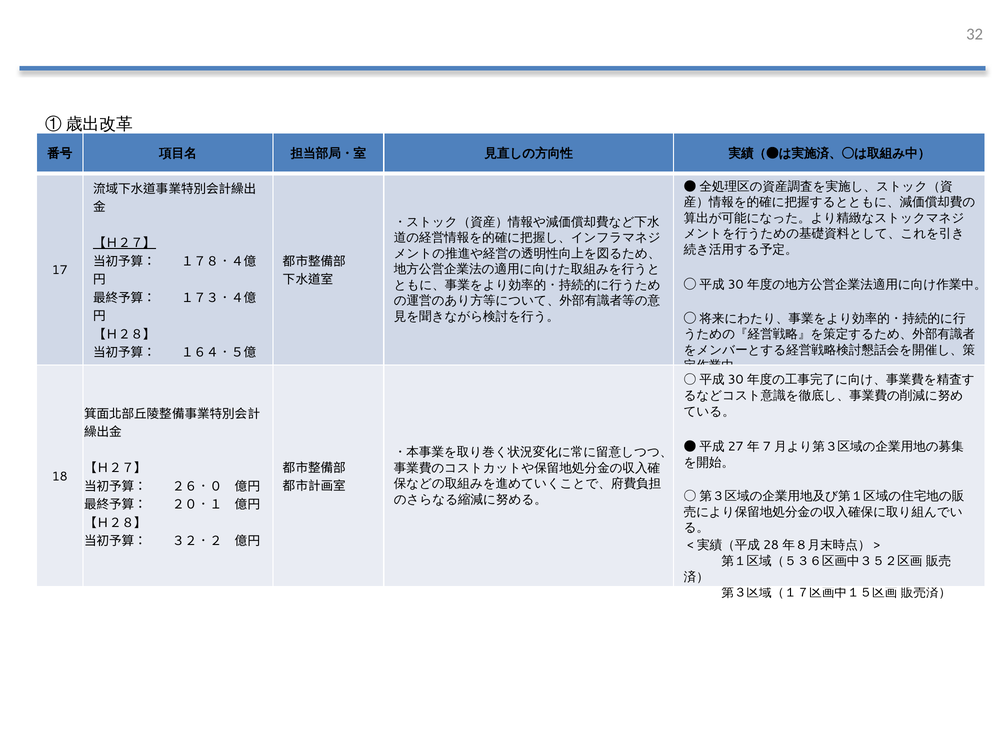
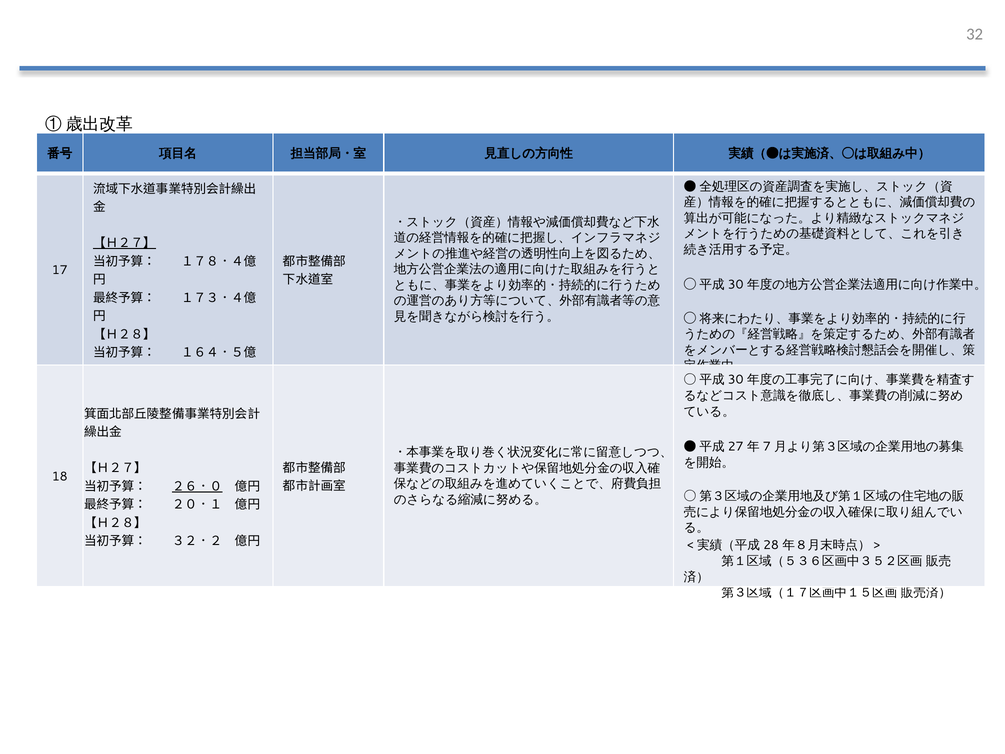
２６．０ underline: none -> present
